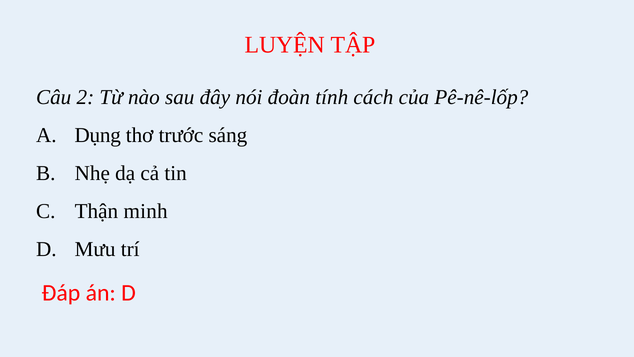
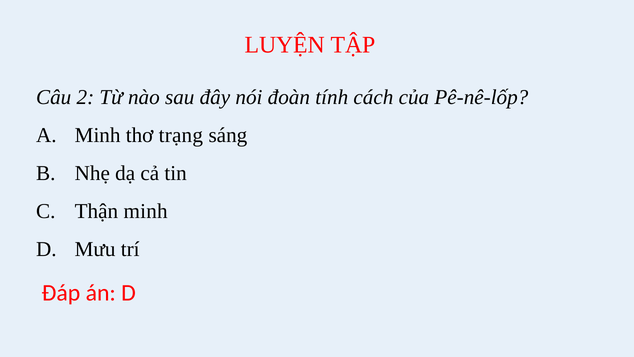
Dụng at (98, 135): Dụng -> Minh
trước: trước -> trạng
